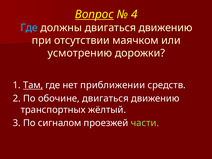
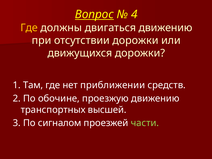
Где at (29, 28) colour: light blue -> yellow
отсутствии маячком: маячком -> дорожки
усмотрению: усмотрению -> движущихся
Там underline: present -> none
обочине двигаться: двигаться -> проезжую
жёлтый: жёлтый -> высшей
